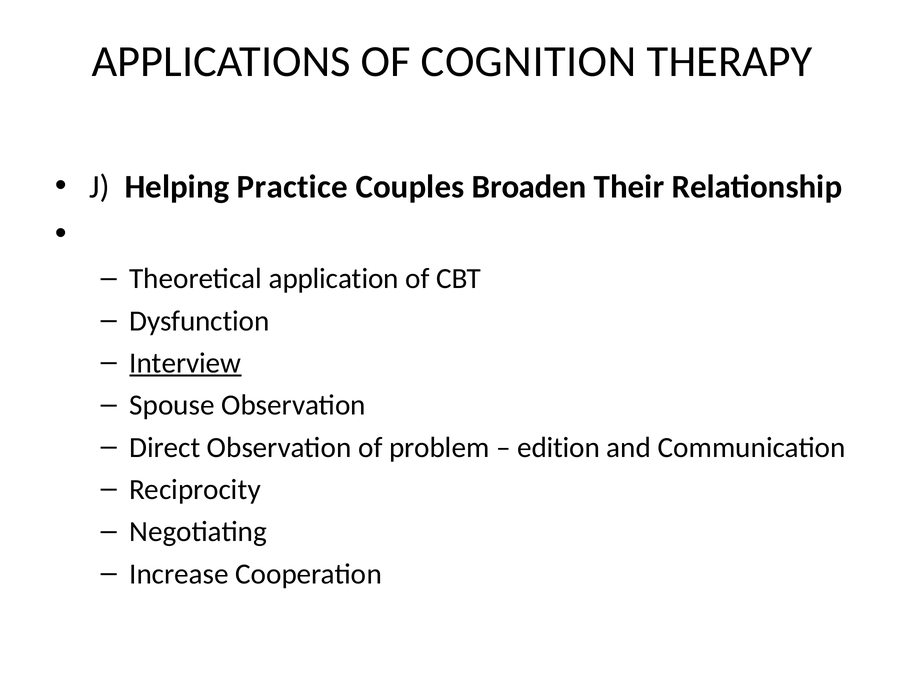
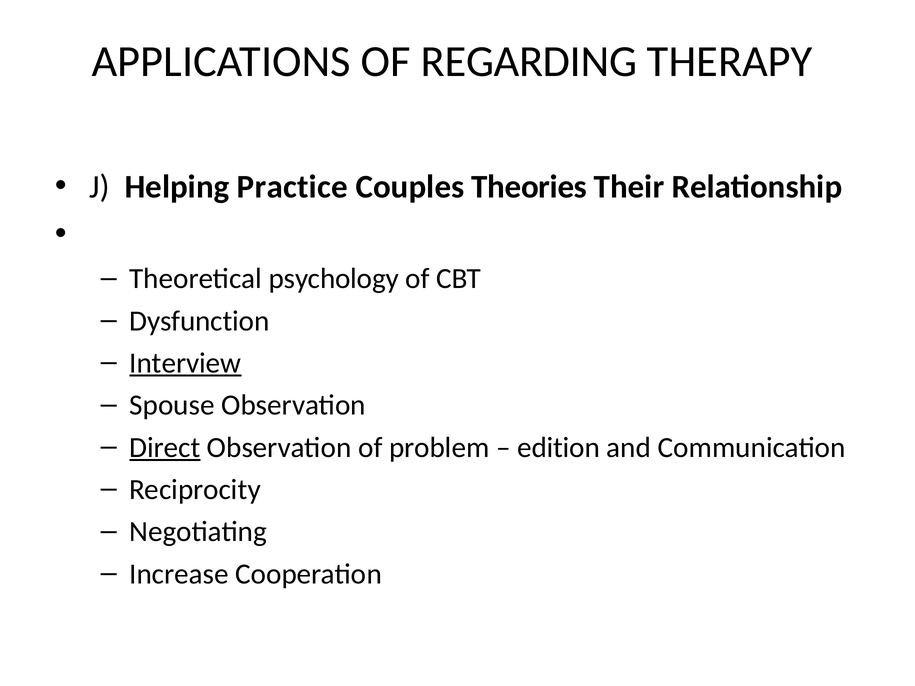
COGNITION: COGNITION -> REGARDING
Broaden: Broaden -> Theories
application: application -> psychology
Direct underline: none -> present
